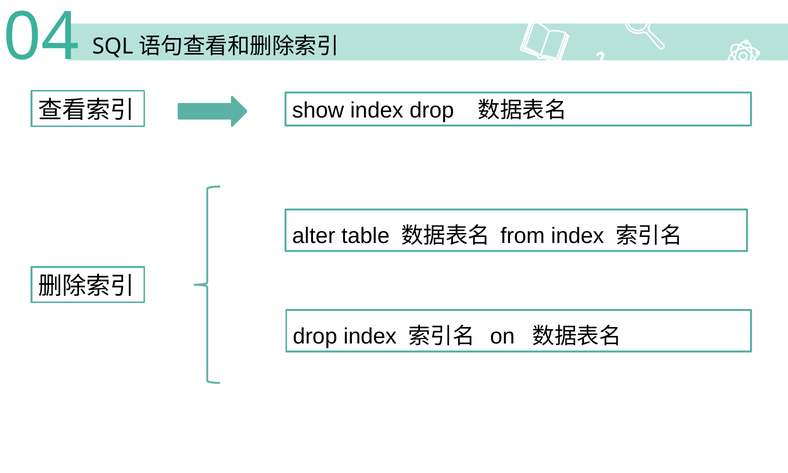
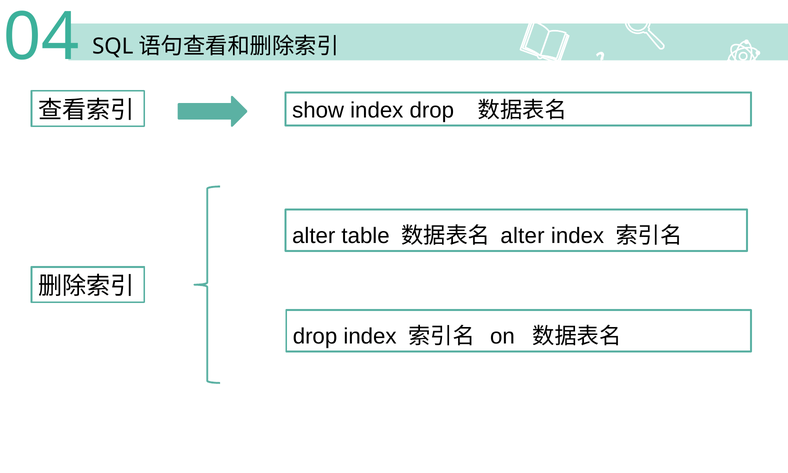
from at (523, 236): from -> alter
